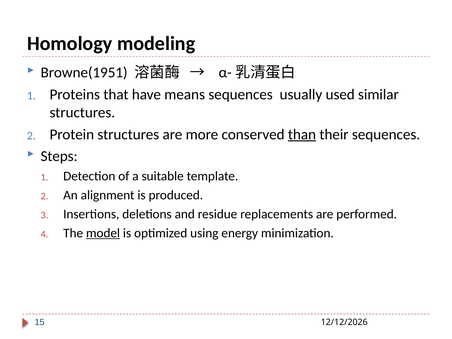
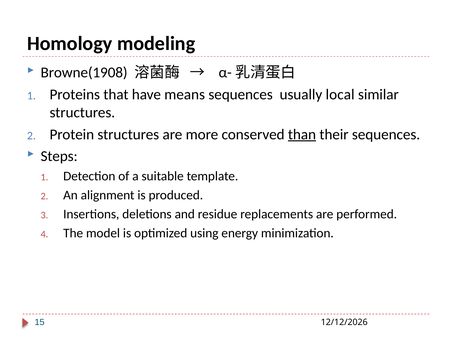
Browne(1951: Browne(1951 -> Browne(1908
used: used -> local
model underline: present -> none
